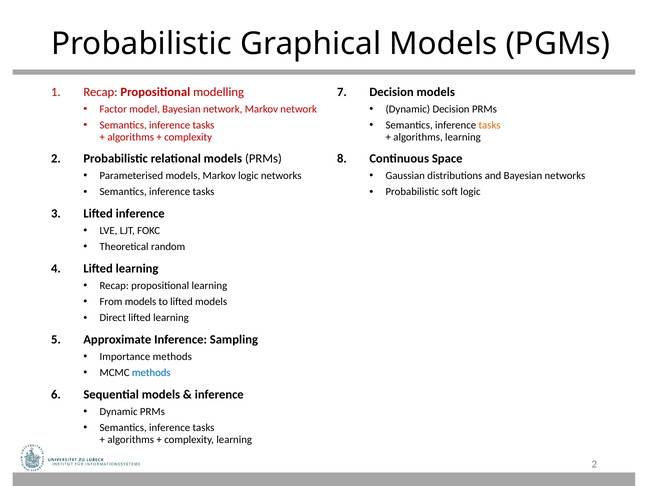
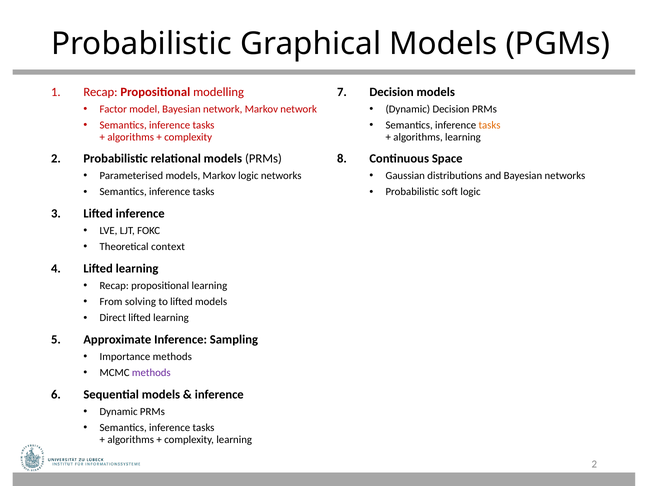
random: random -> context
From models: models -> solving
methods at (151, 373) colour: blue -> purple
